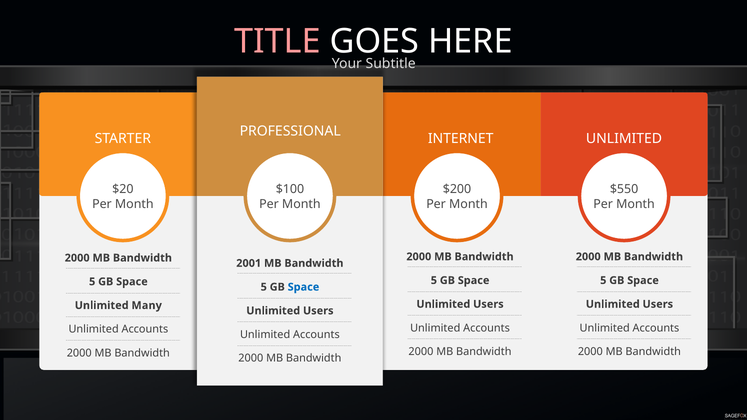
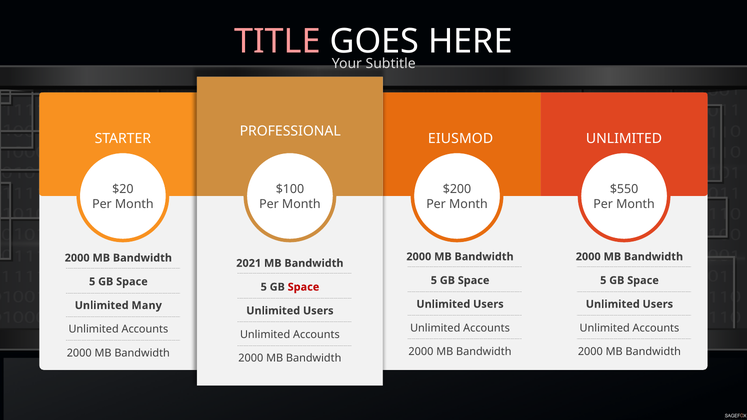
INTERNET: INTERNET -> EIUSMOD
2001: 2001 -> 2021
Space at (303, 287) colour: blue -> red
